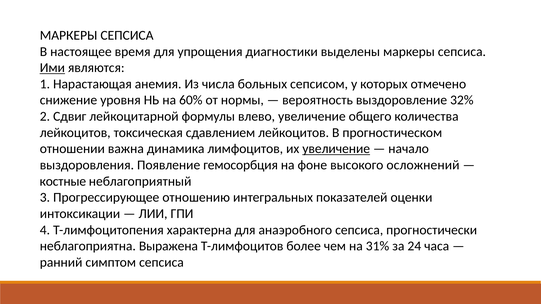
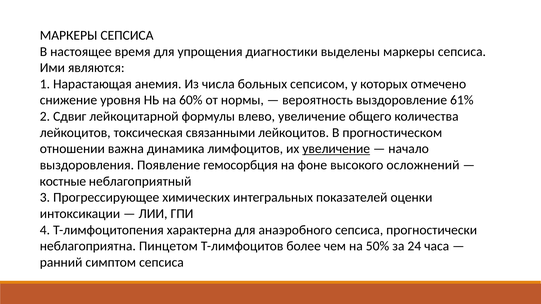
Ими underline: present -> none
32%: 32% -> 61%
сдавлением: сдавлением -> связанными
отношению: отношению -> химических
Выражена: Выражена -> Пинцетом
31%: 31% -> 50%
